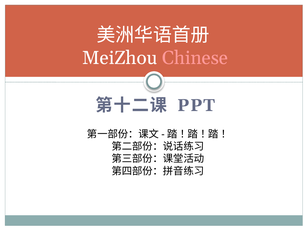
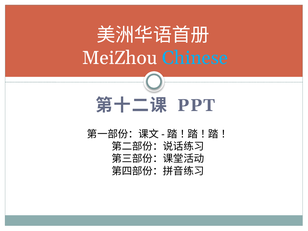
Chinese colour: pink -> light blue
